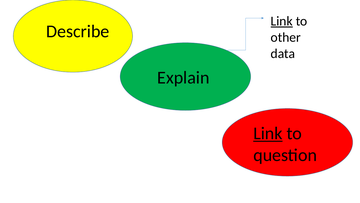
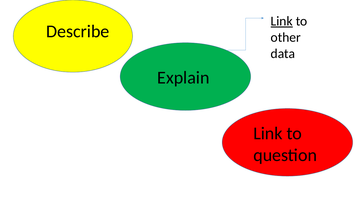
Link at (268, 133) underline: present -> none
